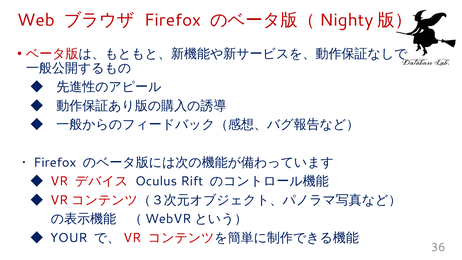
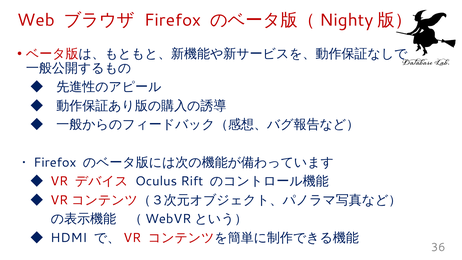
YOUR: YOUR -> HDMI
